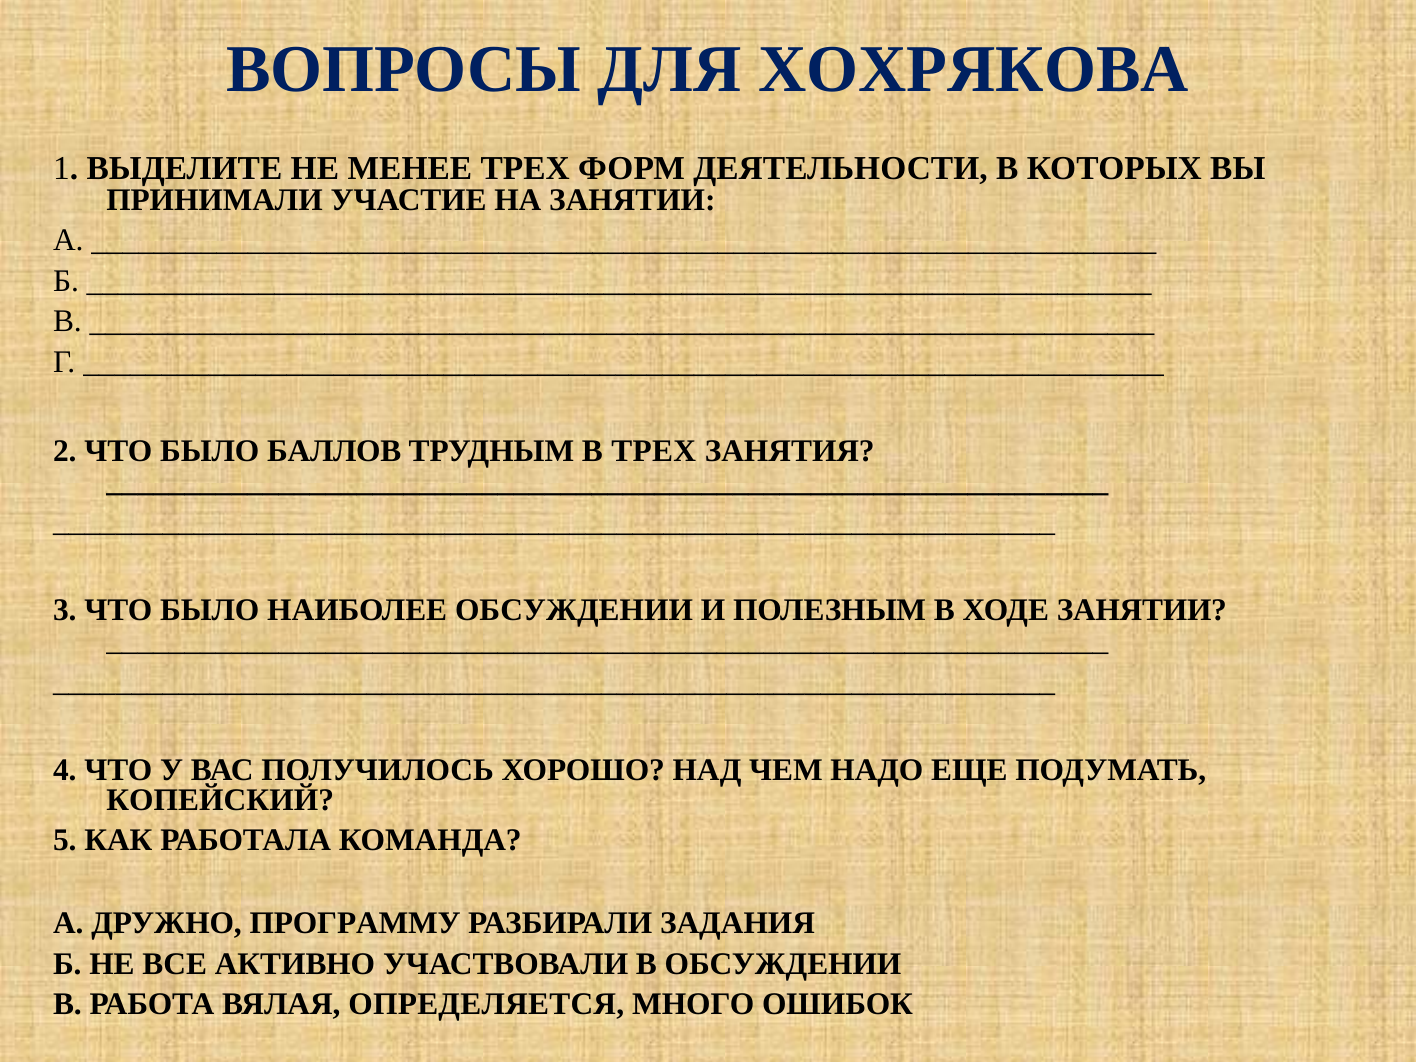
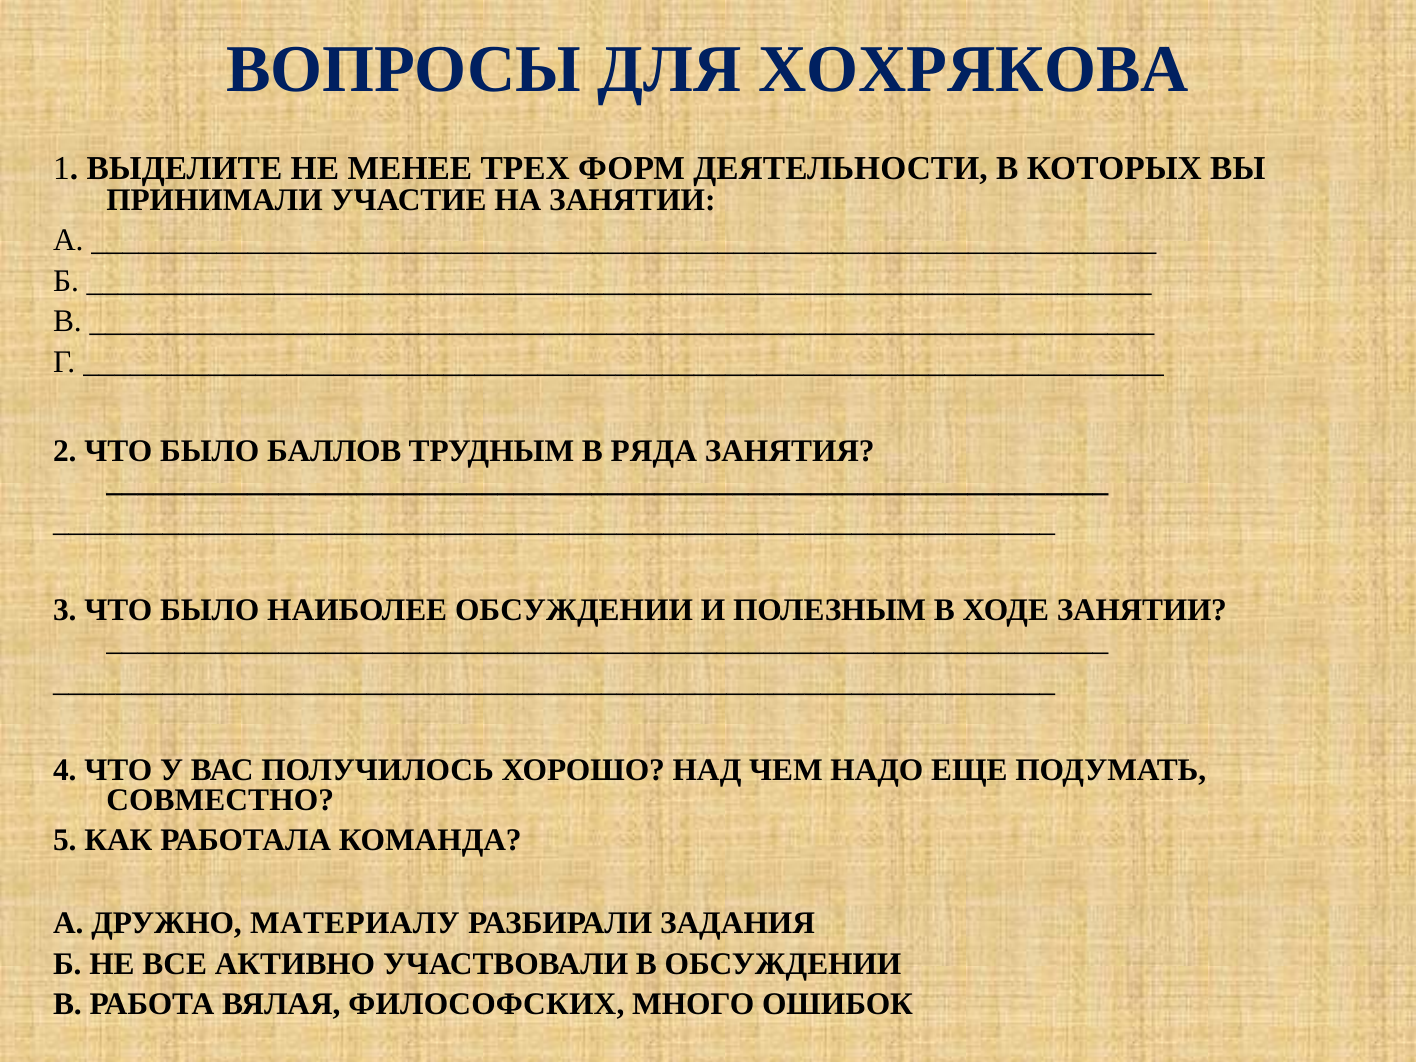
В ТРЕХ: ТРЕХ -> РЯДА
КОПЕЙСКИЙ: КОПЕЙСКИЙ -> СОВМЕСТНО
ПРОГРАММУ: ПРОГРАММУ -> МАТЕРИАЛУ
ОПРЕДЕЛЯЕТСЯ: ОПРЕДЕЛЯЕТСЯ -> ФИЛОСОФСКИХ
